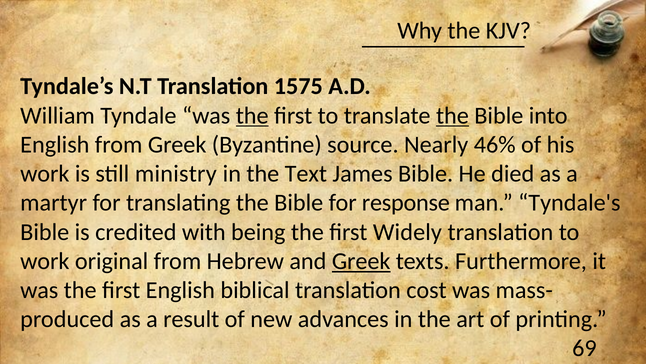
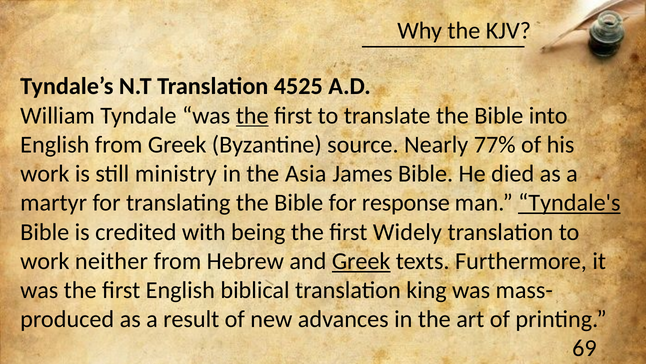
1575: 1575 -> 4525
the at (452, 115) underline: present -> none
46%: 46% -> 77%
Text: Text -> Asia
Tyndale's underline: none -> present
original: original -> neither
cost: cost -> king
